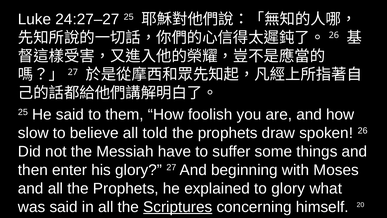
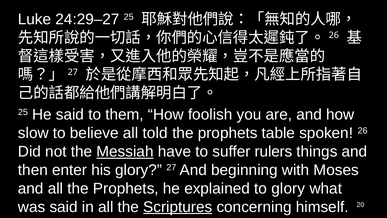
24:27–27: 24:27–27 -> 24:29–27
draw: draw -> table
Messiah underline: none -> present
some: some -> rulers
